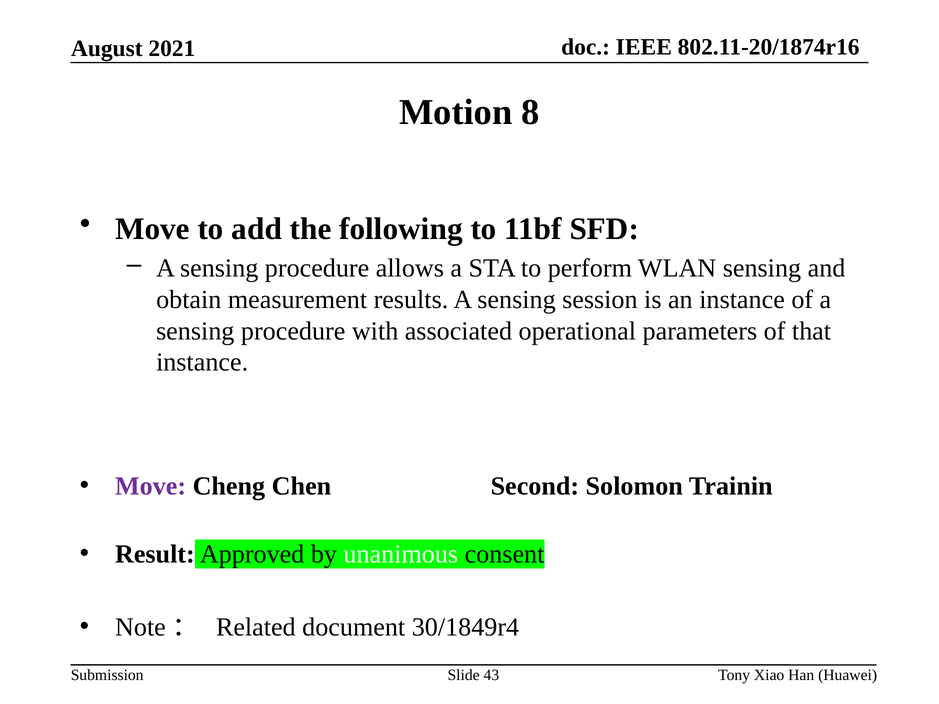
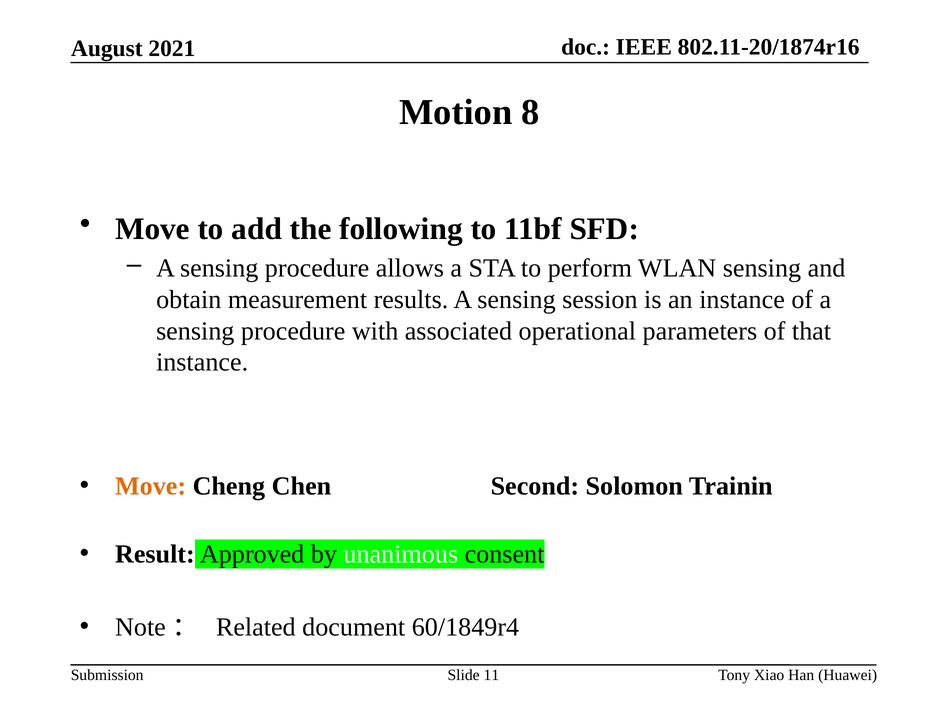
Move at (151, 486) colour: purple -> orange
30/1849r4: 30/1849r4 -> 60/1849r4
43: 43 -> 11
